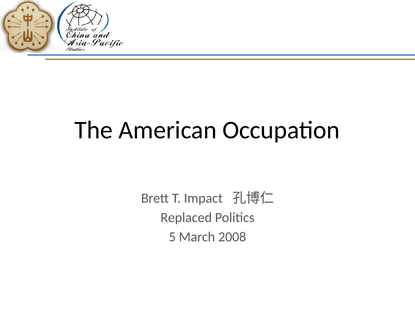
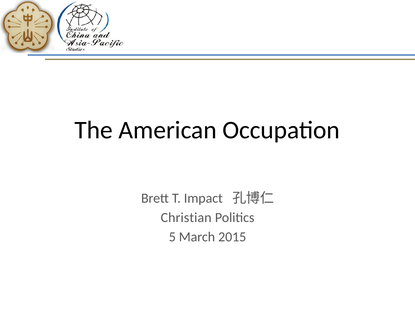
Replaced: Replaced -> Christian
2008: 2008 -> 2015
